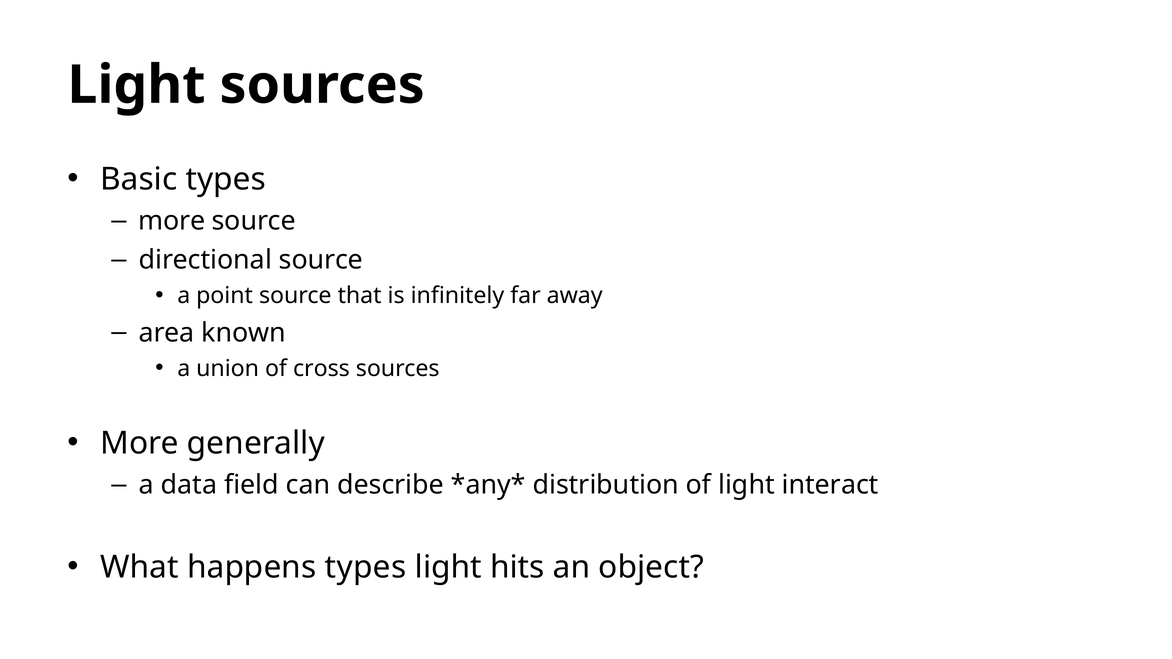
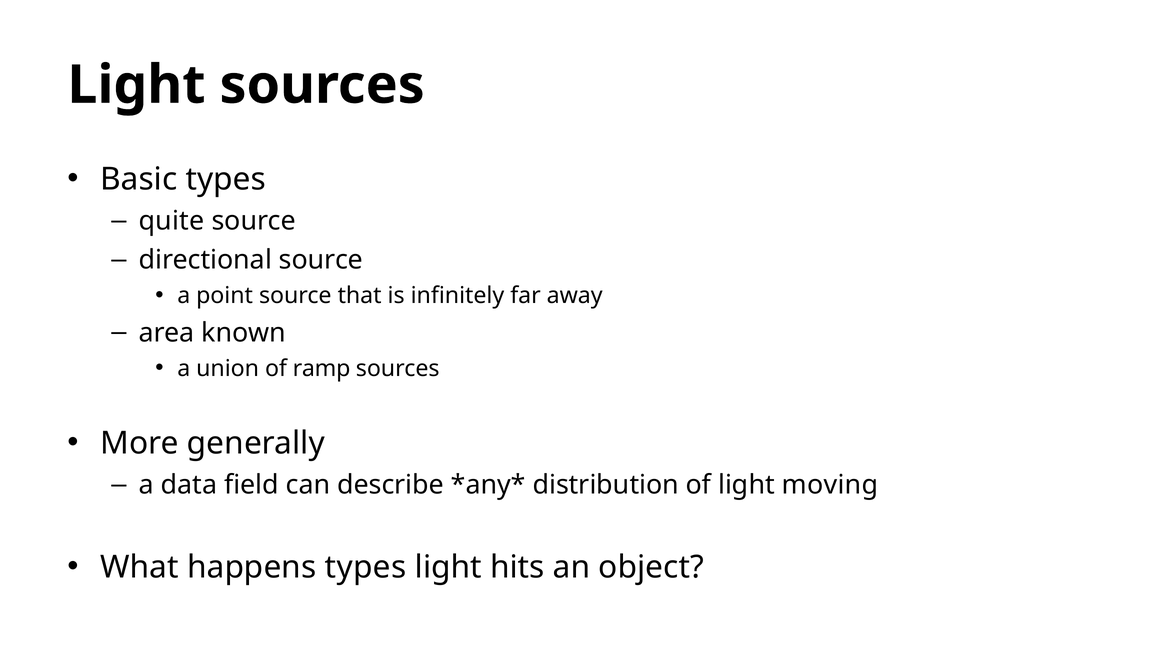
more at (172, 221): more -> quite
cross: cross -> ramp
interact: interact -> moving
